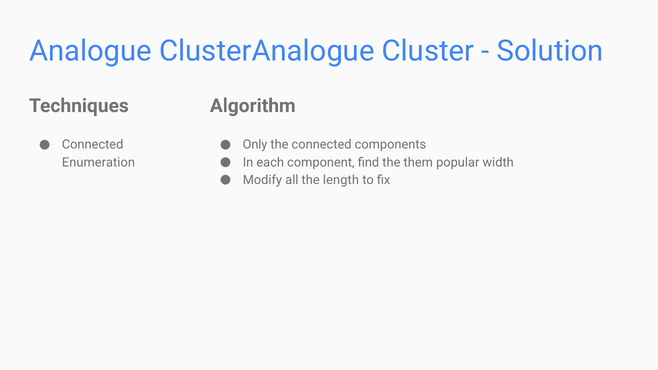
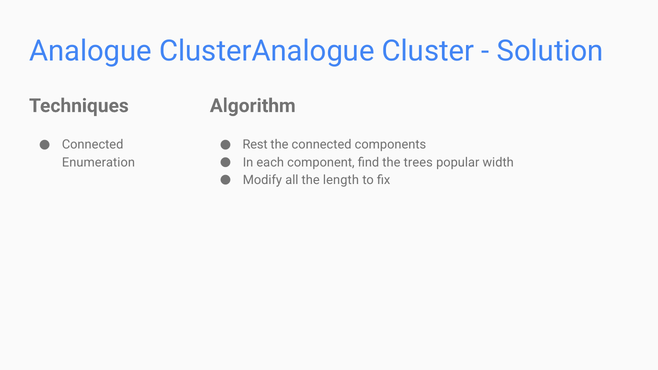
Only: Only -> Rest
them: them -> trees
